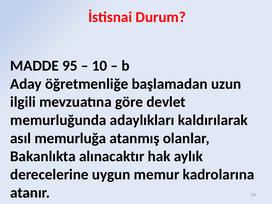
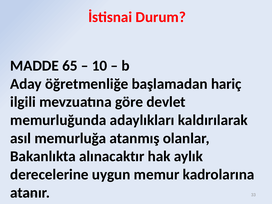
95: 95 -> 65
uzun: uzun -> hariç
